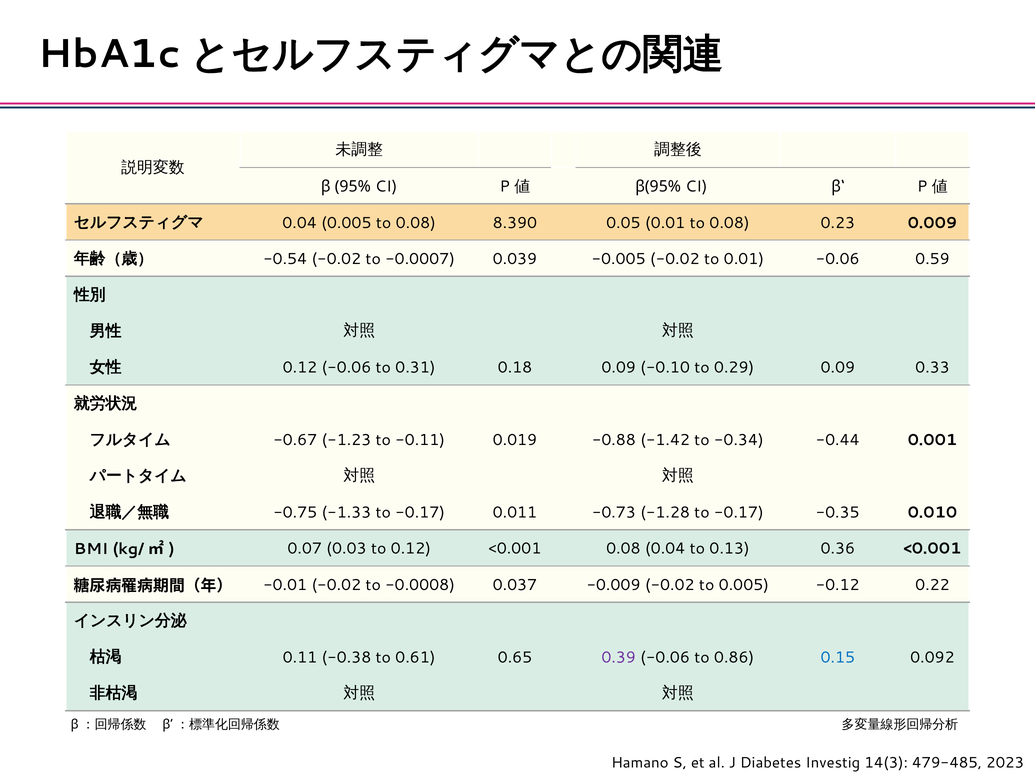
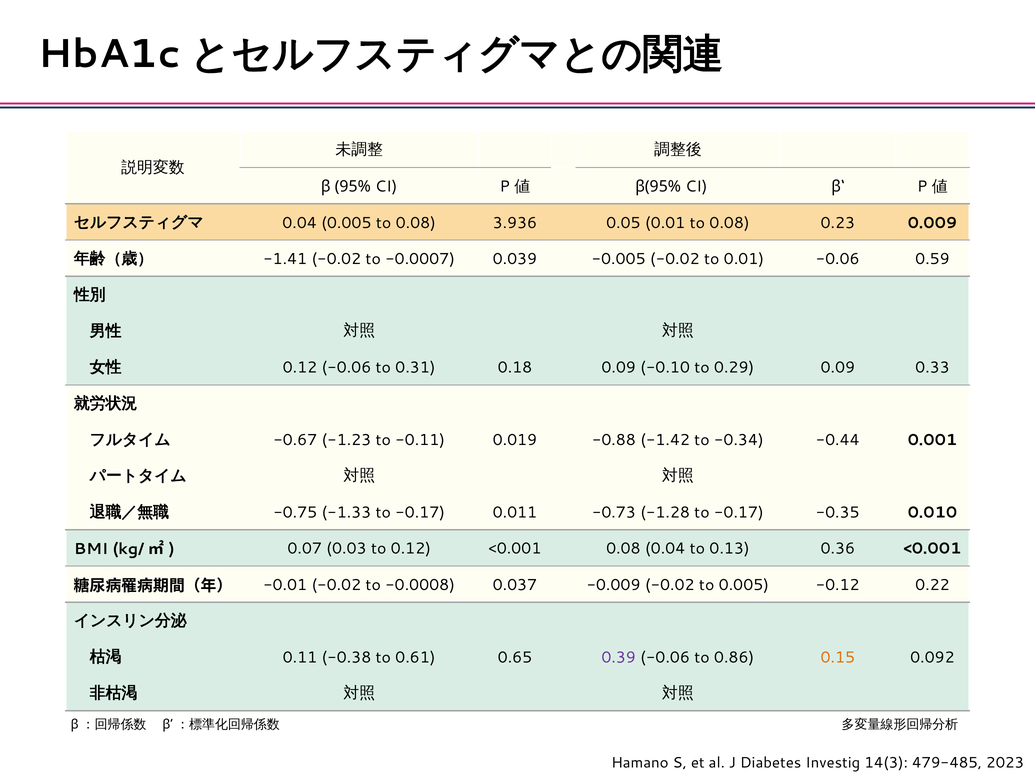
8.390: 8.390 -> 3.936
-0.54: -0.54 -> -1.41
0.15 colour: blue -> orange
